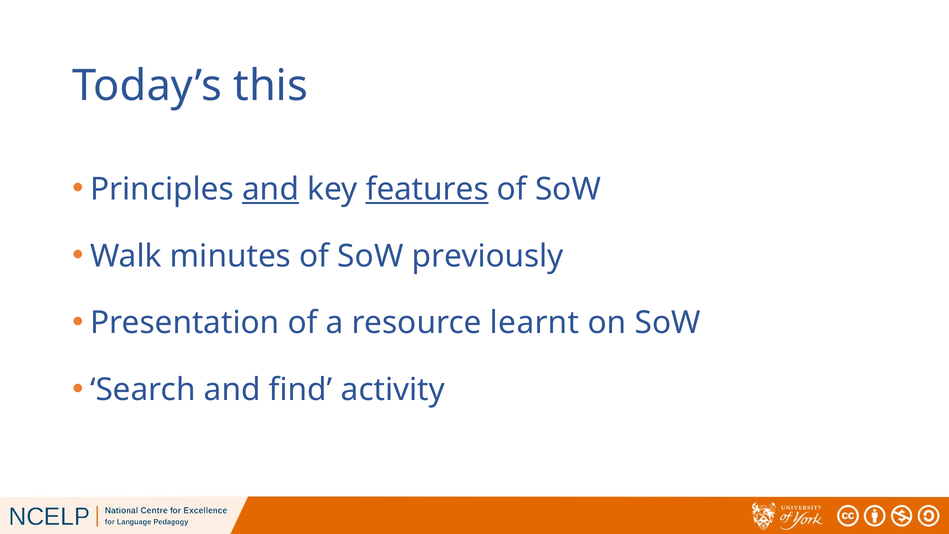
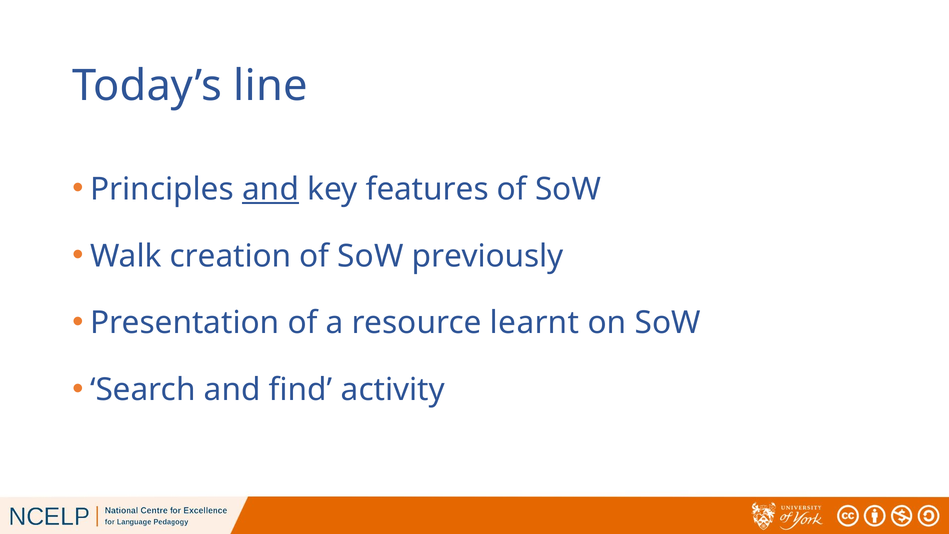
this: this -> line
features underline: present -> none
minutes: minutes -> creation
